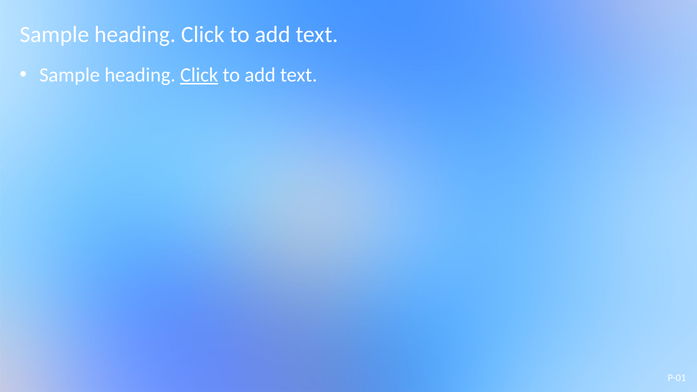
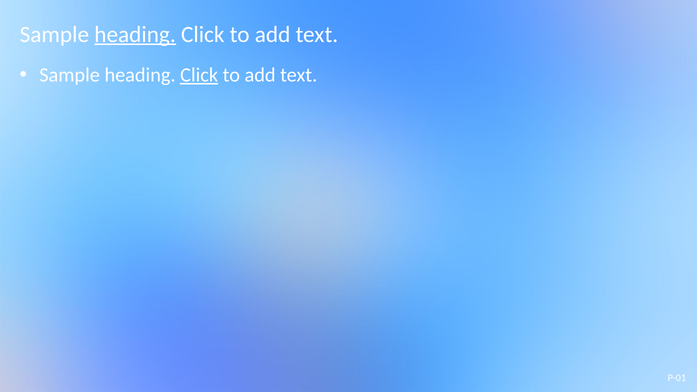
heading at (135, 34) underline: none -> present
